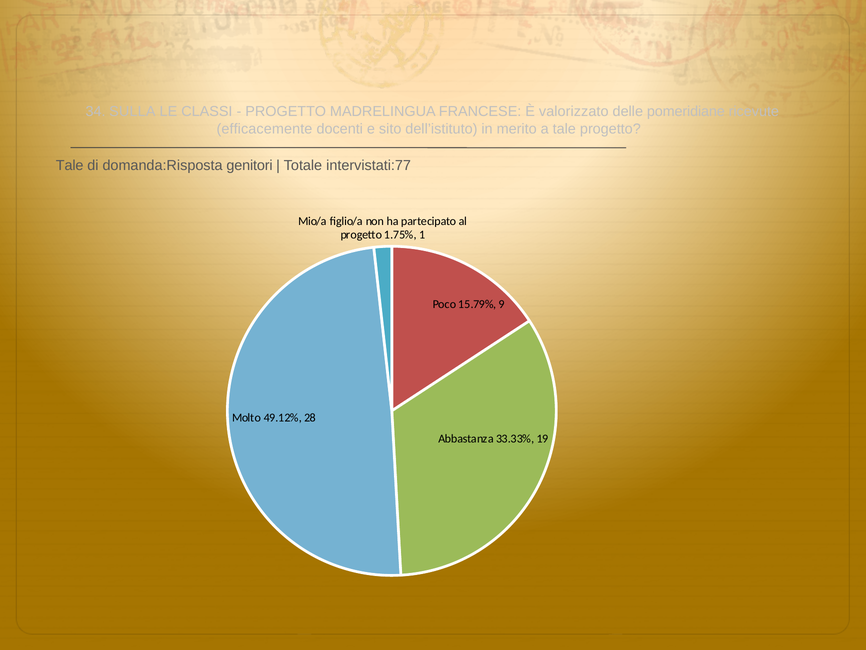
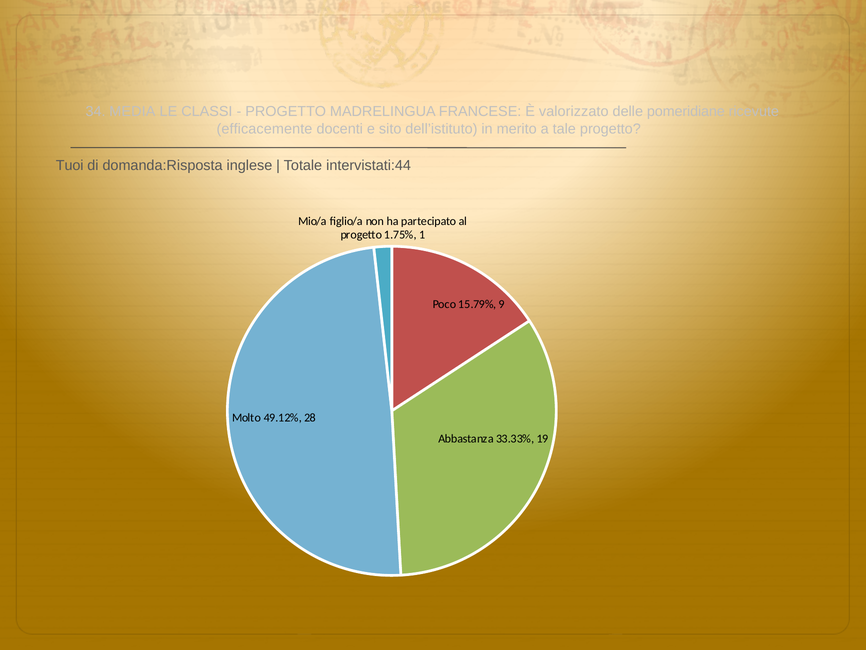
SULLA: SULLA -> MEDIA
Tale at (70, 166): Tale -> Tuoi
genitori: genitori -> inglese
intervistati:77: intervistati:77 -> intervistati:44
